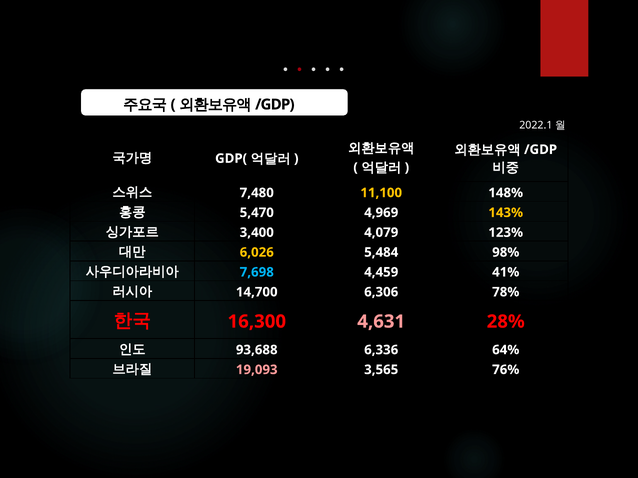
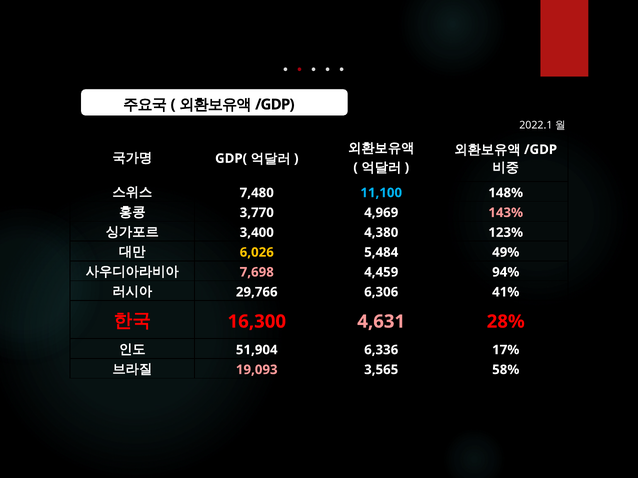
11,100 colour: yellow -> light blue
5,470: 5,470 -> 3,770
143% colour: yellow -> pink
4,079: 4,079 -> 4,380
98%: 98% -> 49%
7,698 colour: light blue -> pink
41%: 41% -> 94%
14,700: 14,700 -> 29,766
78%: 78% -> 41%
93,688: 93,688 -> 51,904
64%: 64% -> 17%
76%: 76% -> 58%
